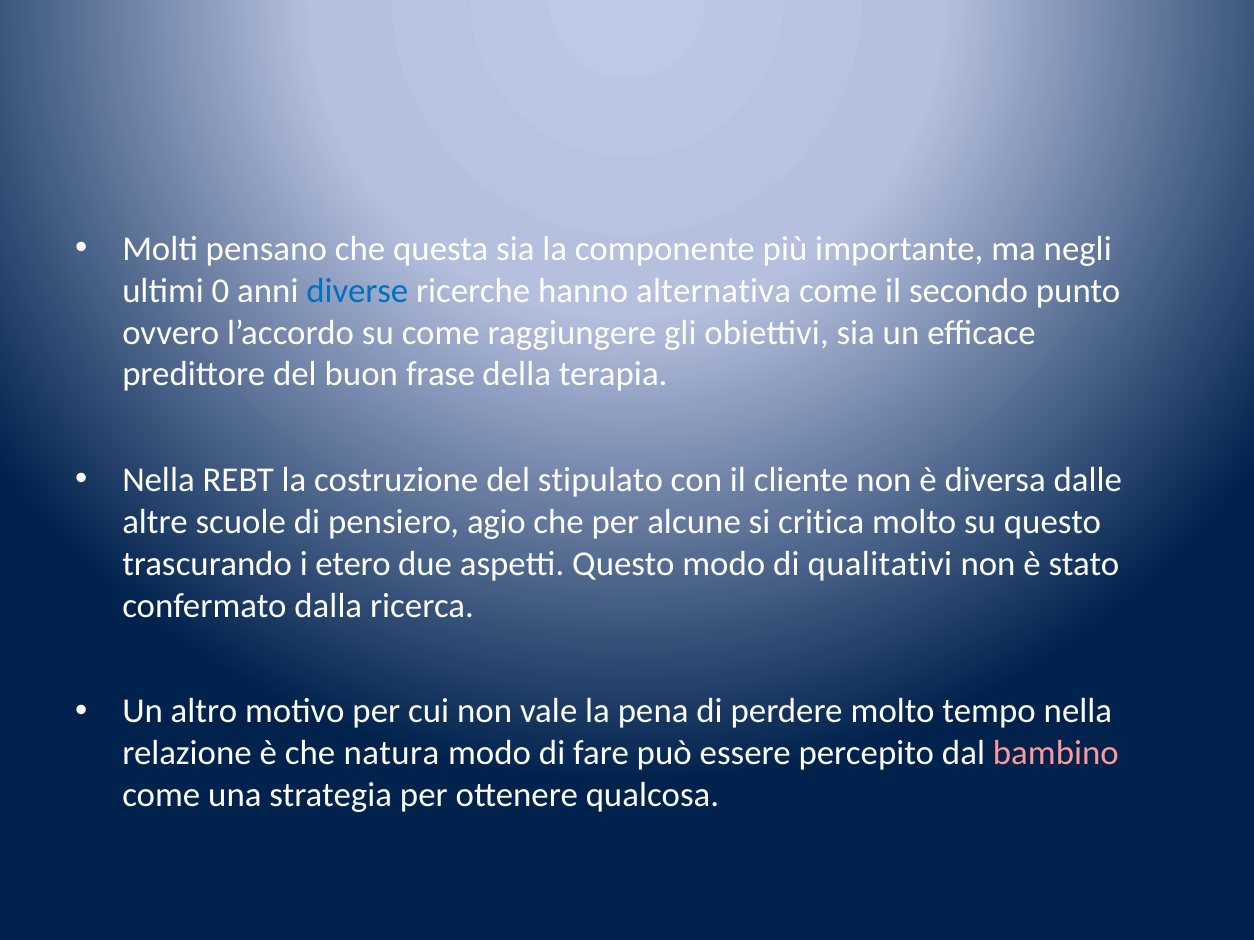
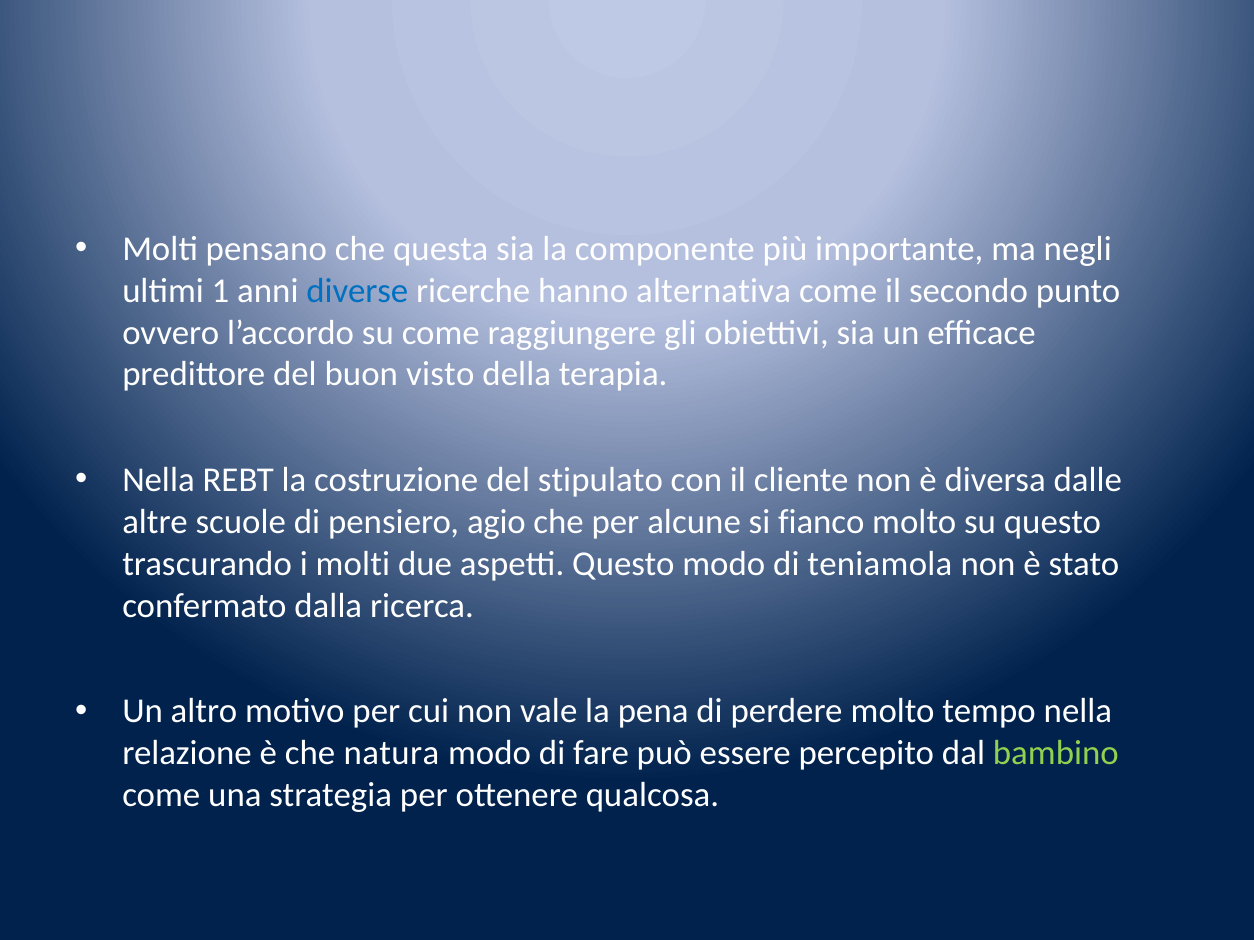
0: 0 -> 1
frase: frase -> visto
critica: critica -> fianco
i etero: etero -> molti
qualitativi: qualitativi -> teniamola
bambino colour: pink -> light green
